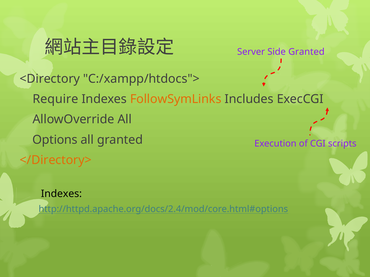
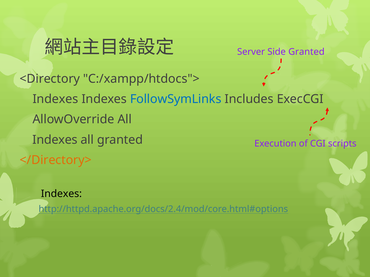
Require at (55, 99): Require -> Indexes
FollowSymLinks colour: orange -> blue
Options at (55, 140): Options -> Indexes
